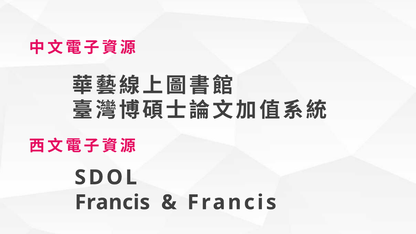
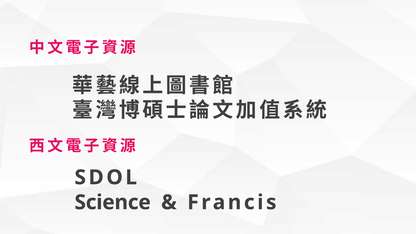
Francis at (112, 202): Francis -> Science
